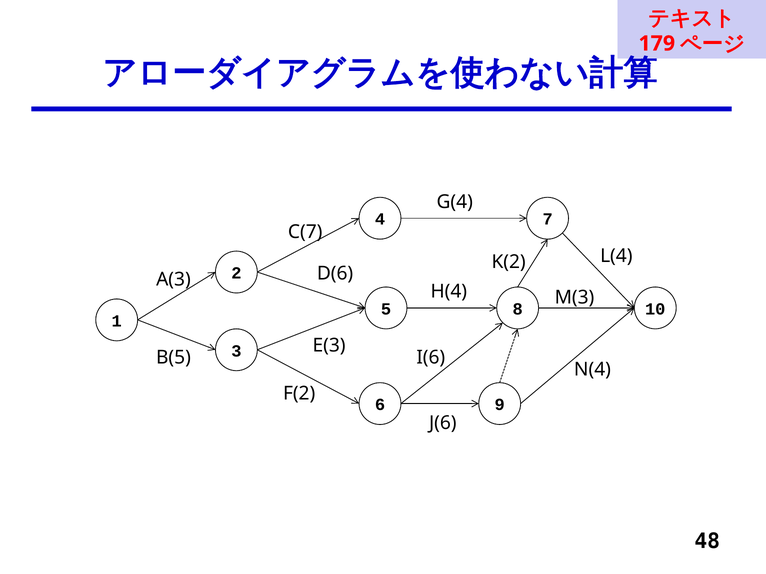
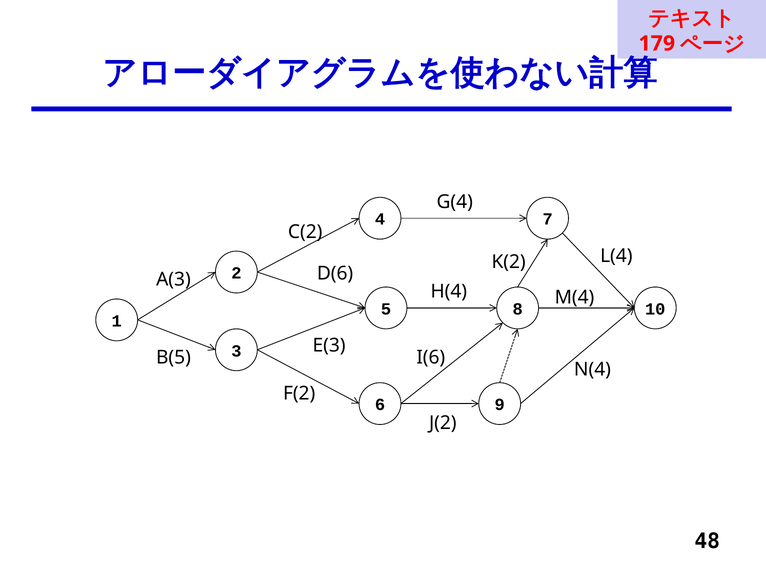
C(7: C(7 -> C(2
M(3: M(3 -> M(4
J(6: J(6 -> J(2
